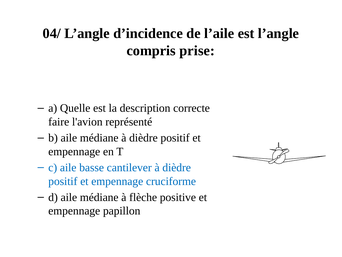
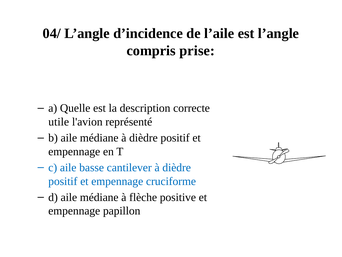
faire: faire -> utile
